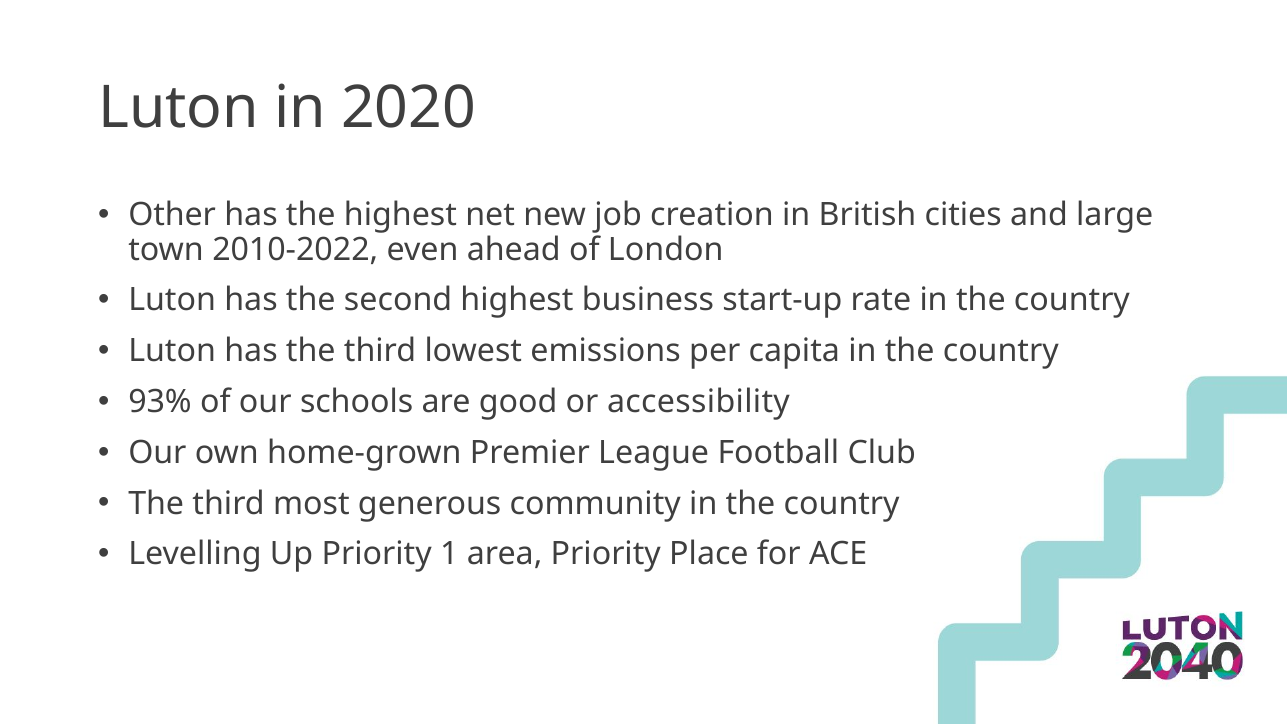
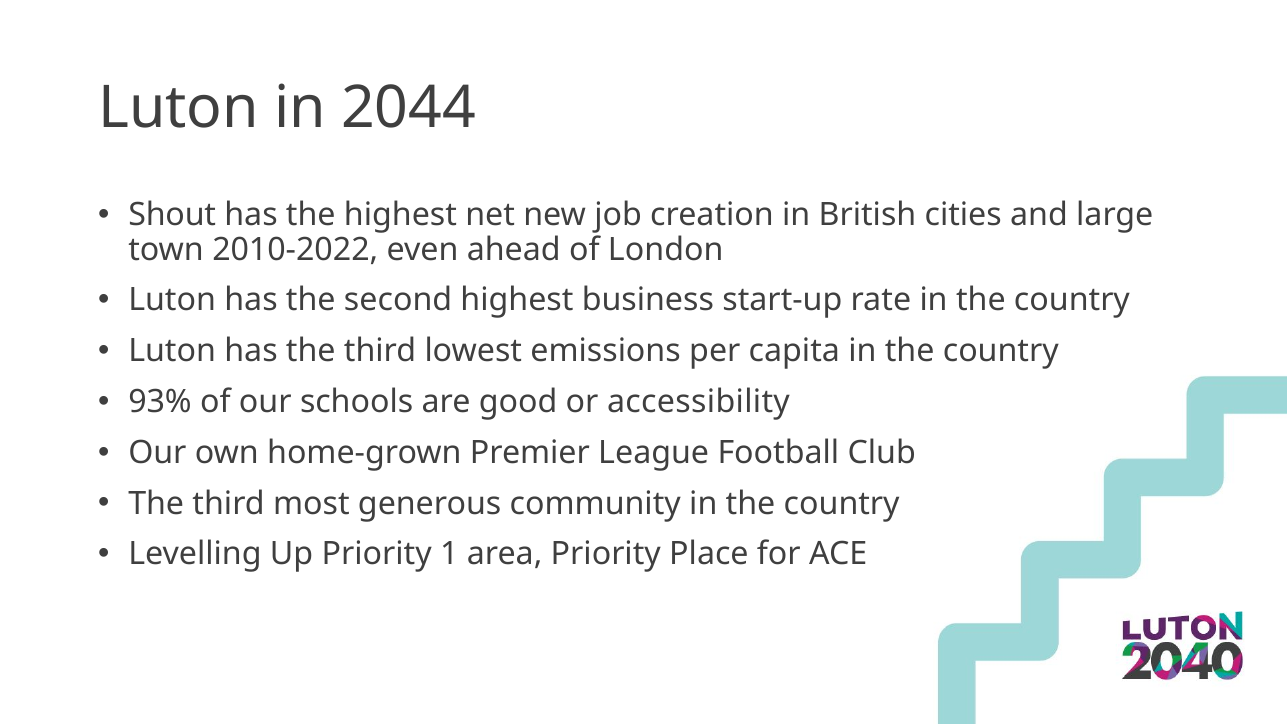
2020: 2020 -> 2044
Other: Other -> Shout
